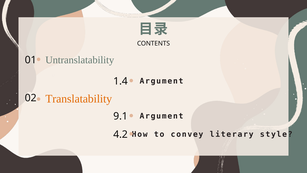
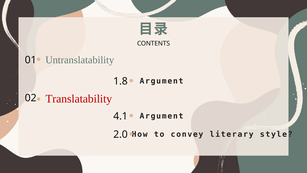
1.4: 1.4 -> 1.8
Translatability colour: orange -> red
9.1: 9.1 -> 4.1
4.2: 4.2 -> 2.0
